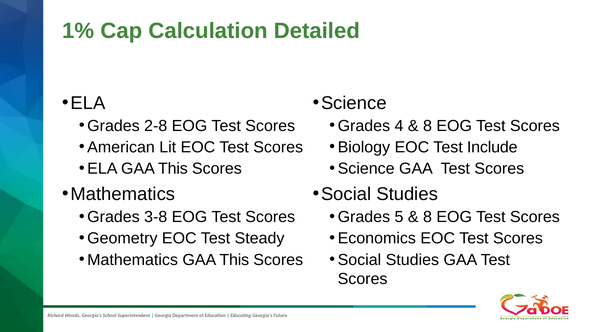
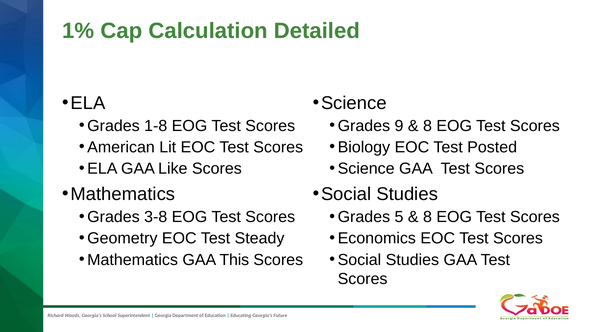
2-8: 2-8 -> 1-8
4: 4 -> 9
Include: Include -> Posted
ELA GAA This: This -> Like
